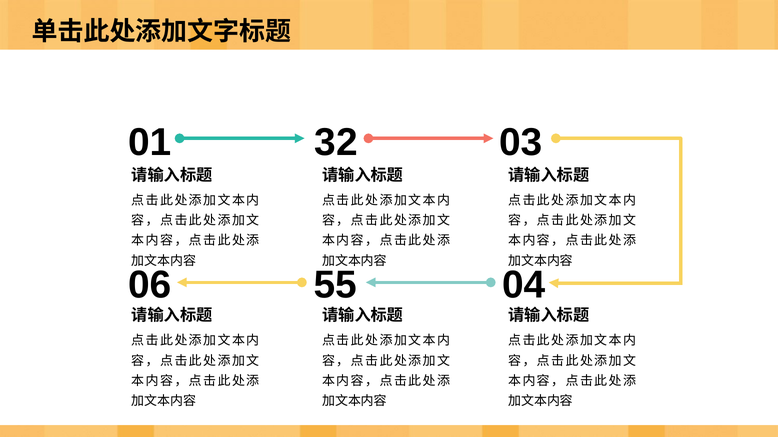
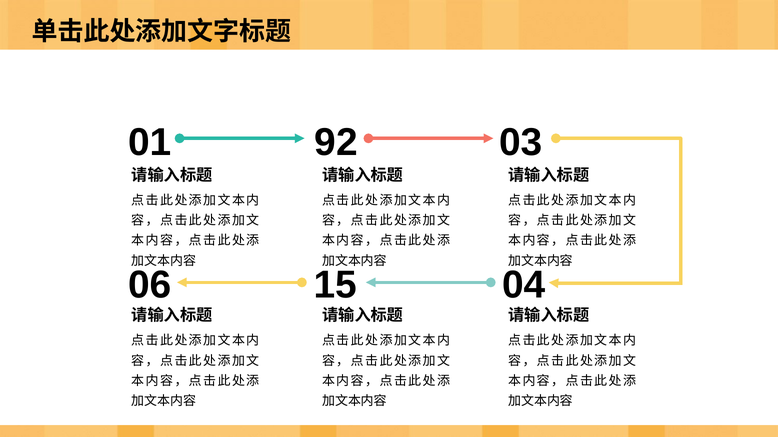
32: 32 -> 92
55: 55 -> 15
